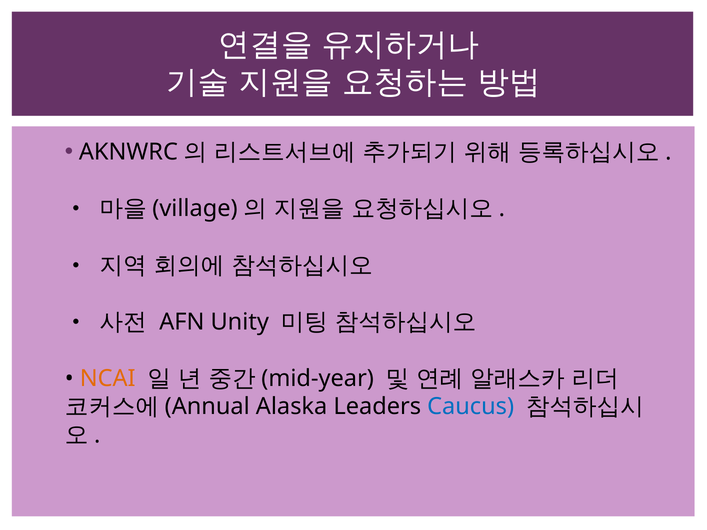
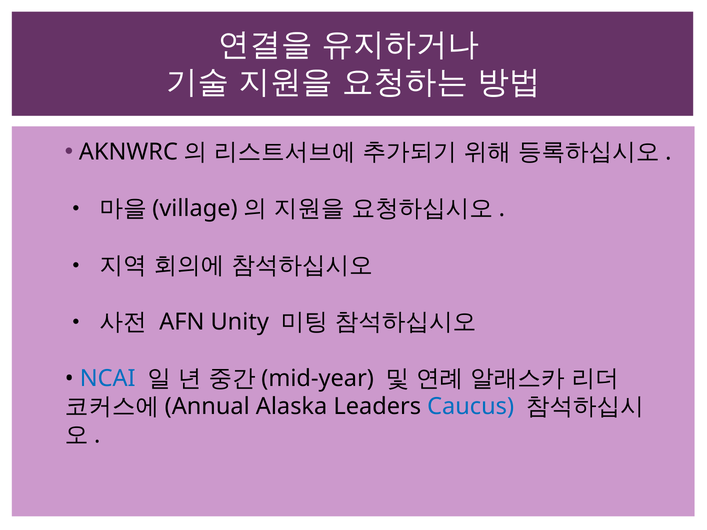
NCAI colour: orange -> blue
